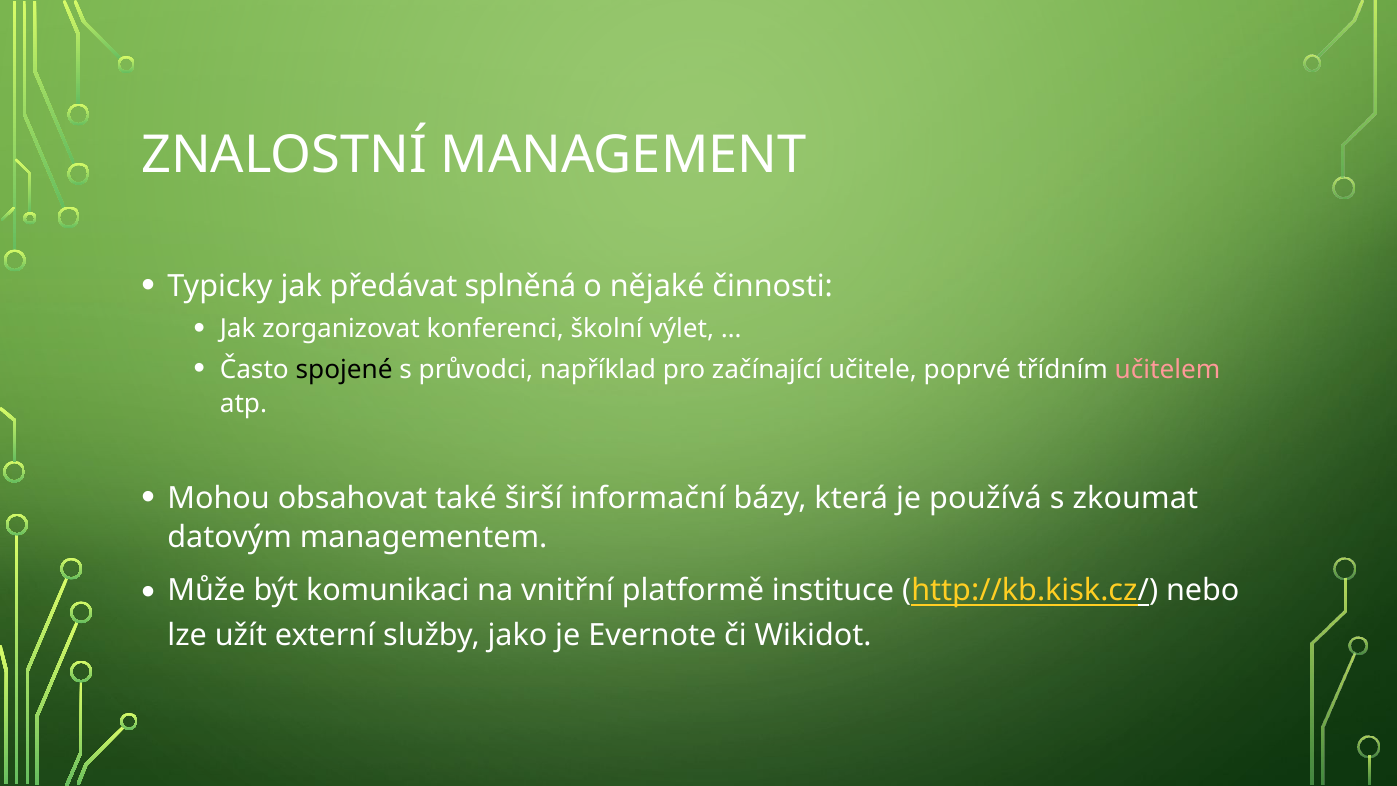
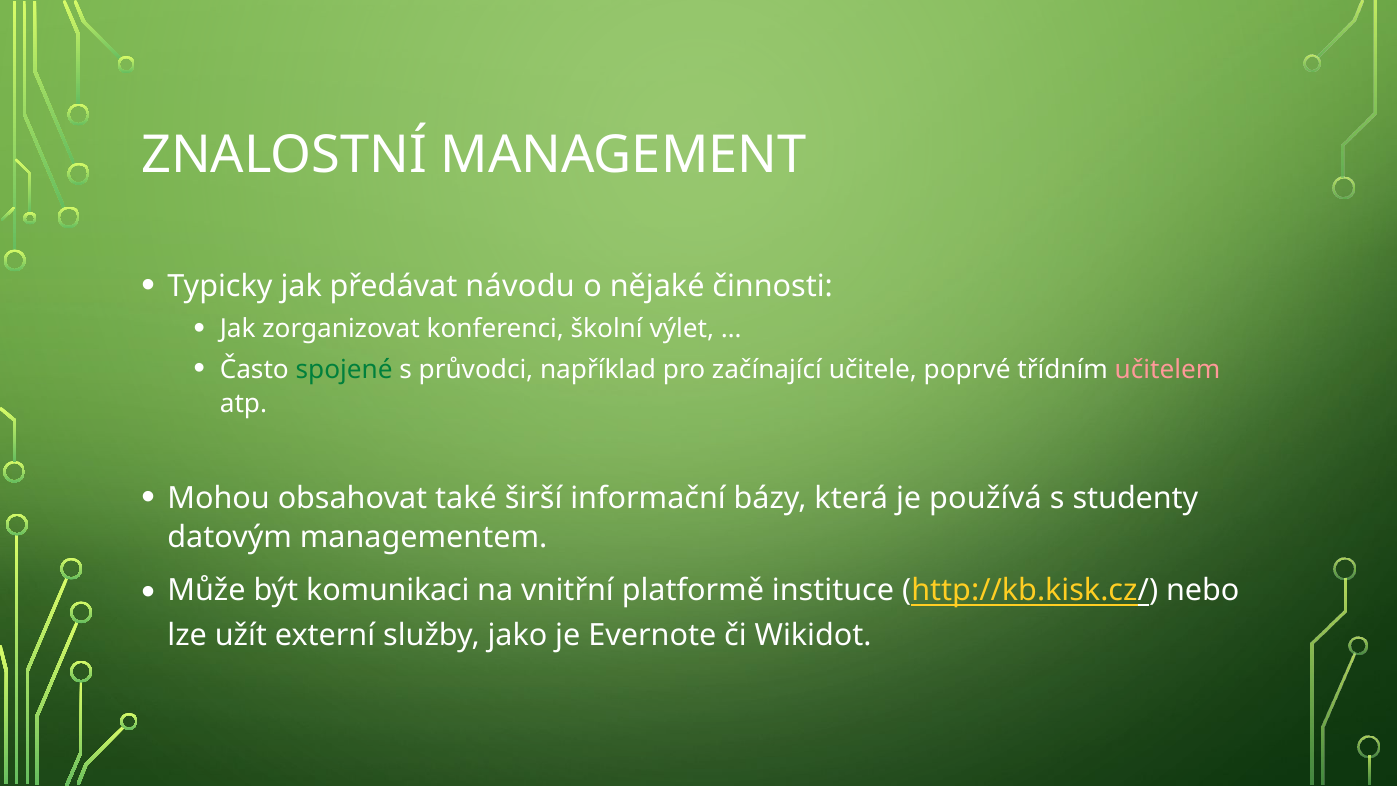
splněná: splněná -> návodu
spojené colour: black -> green
zkoumat: zkoumat -> studenty
